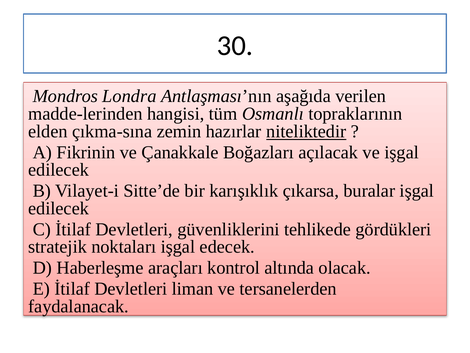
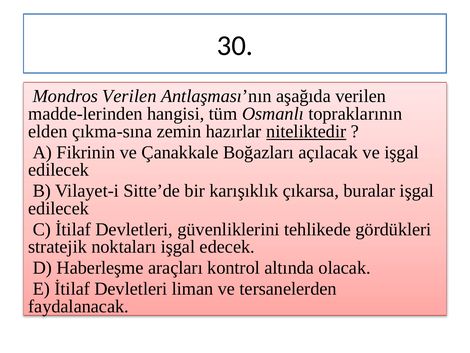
Mondros Londra: Londra -> Verilen
